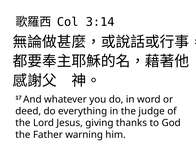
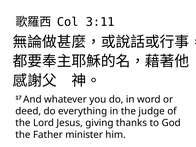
3:14: 3:14 -> 3:11
warning: warning -> minister
